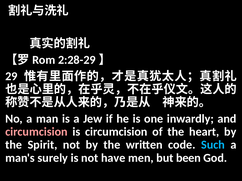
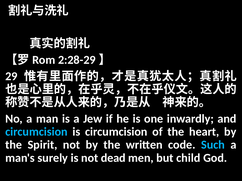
circumcision at (36, 132) colour: pink -> light blue
have: have -> dead
been: been -> child
